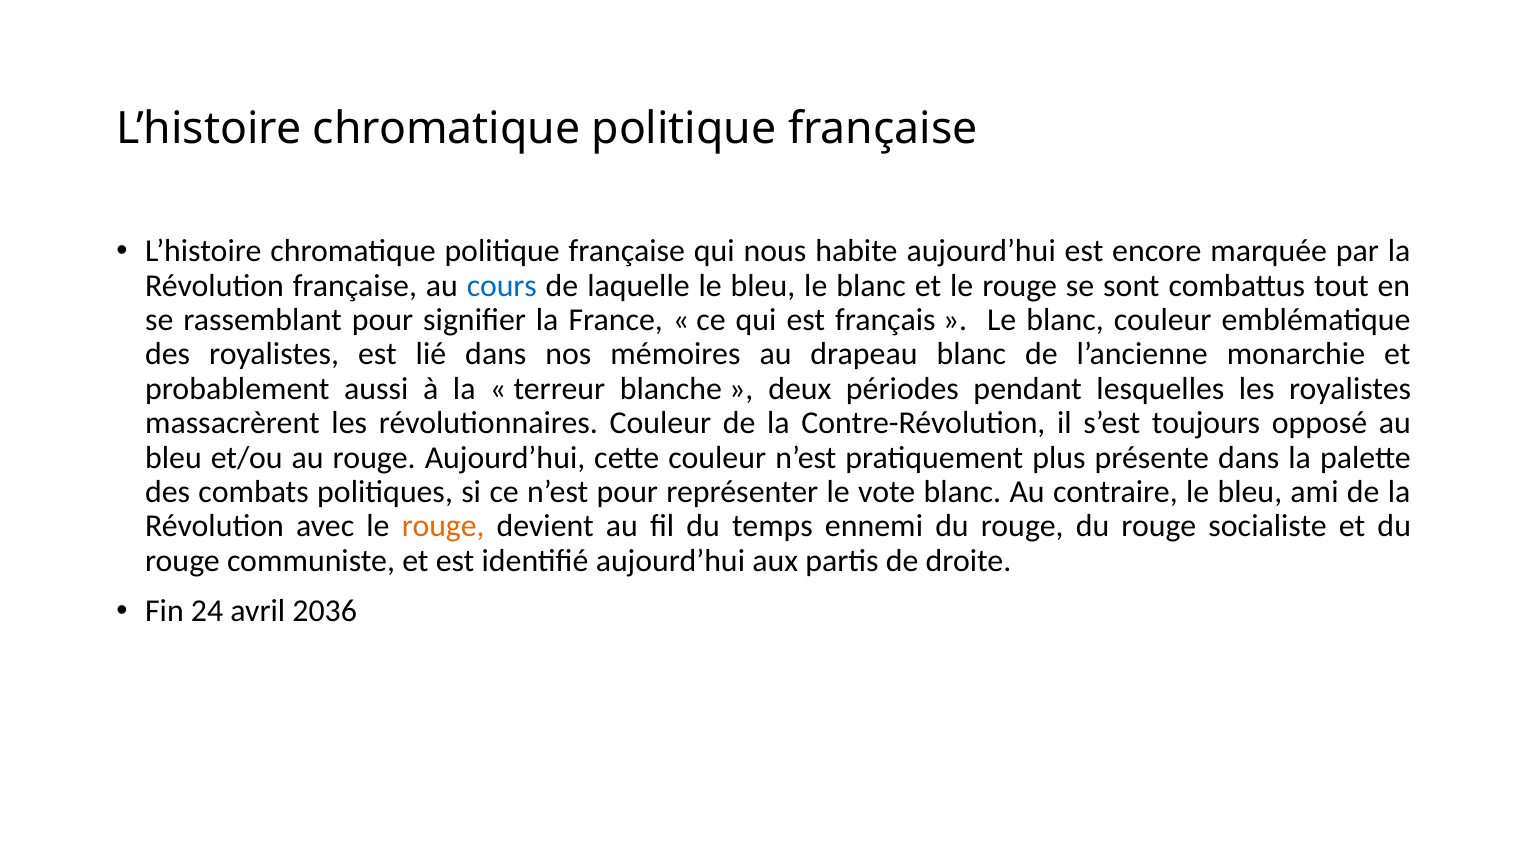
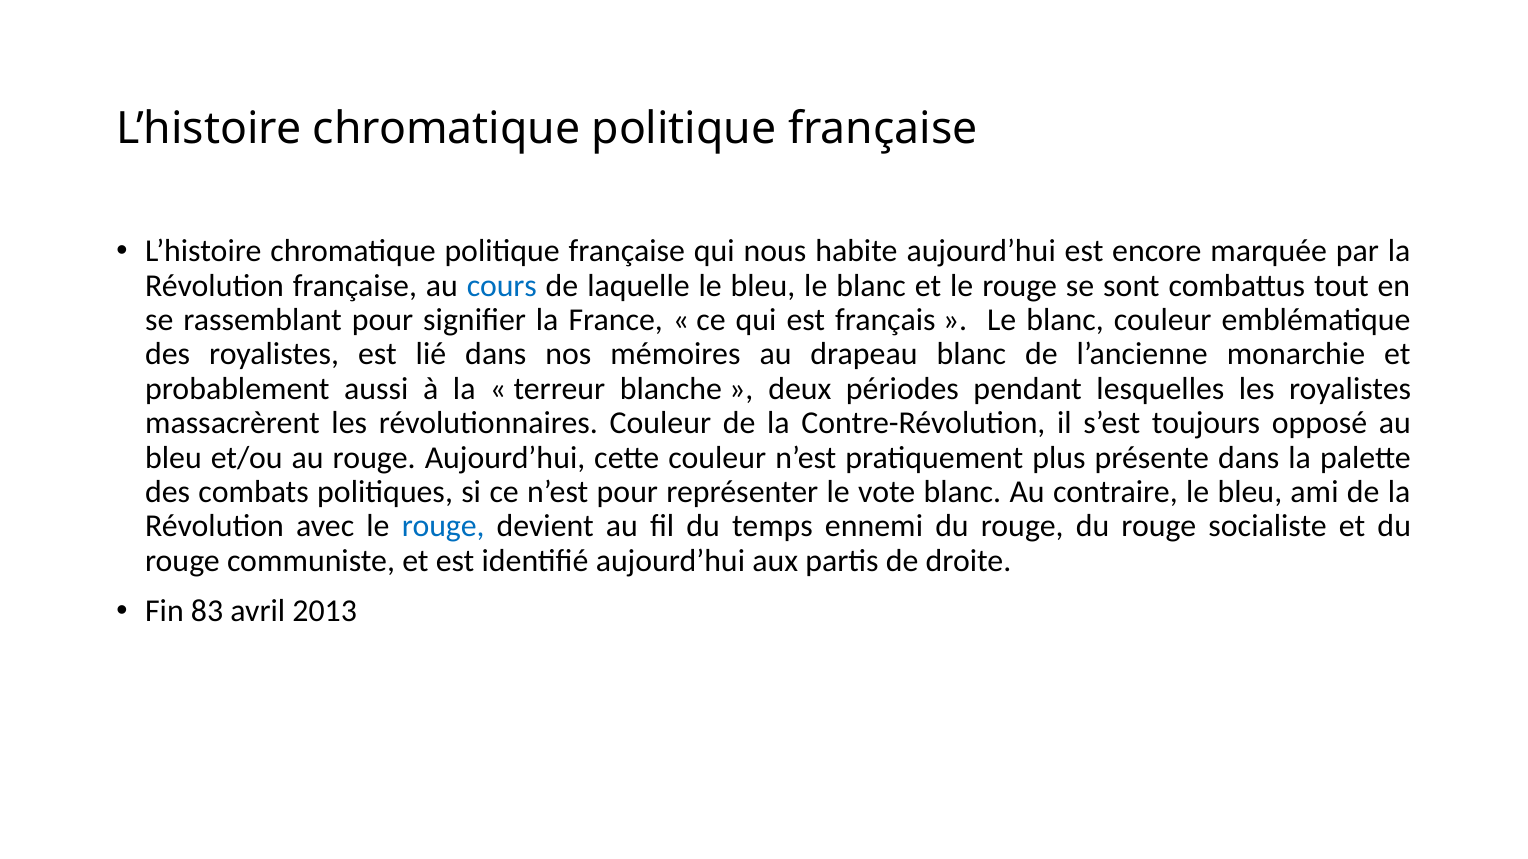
rouge at (443, 527) colour: orange -> blue
24: 24 -> 83
2036: 2036 -> 2013
